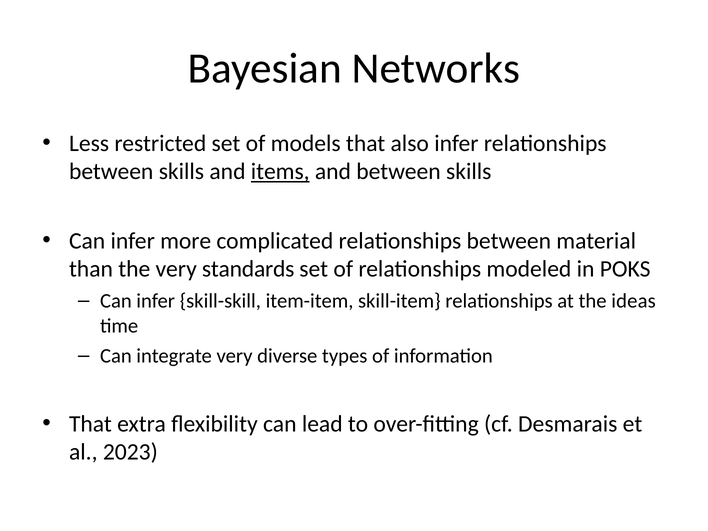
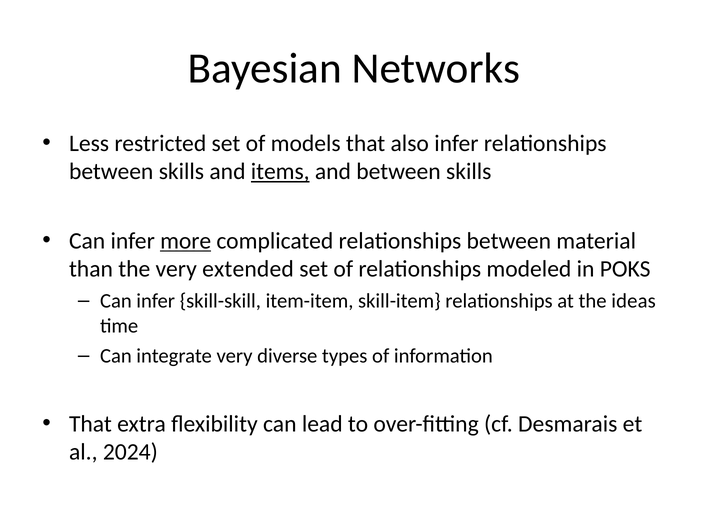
more underline: none -> present
standards: standards -> extended
2023: 2023 -> 2024
